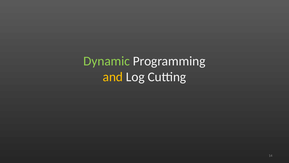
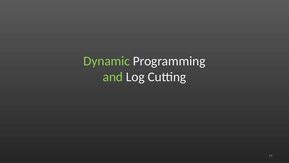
and colour: yellow -> light green
